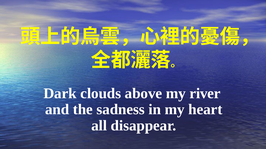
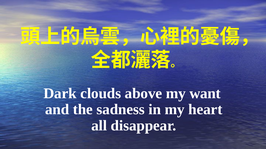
river: river -> want
